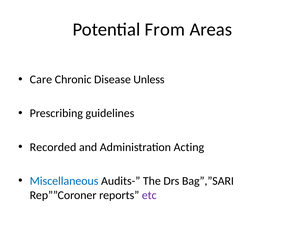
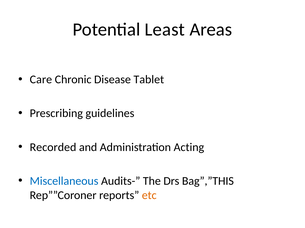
From: From -> Least
Unless: Unless -> Tablet
Bag”,”SARI: Bag”,”SARI -> Bag”,”THIS
etc colour: purple -> orange
